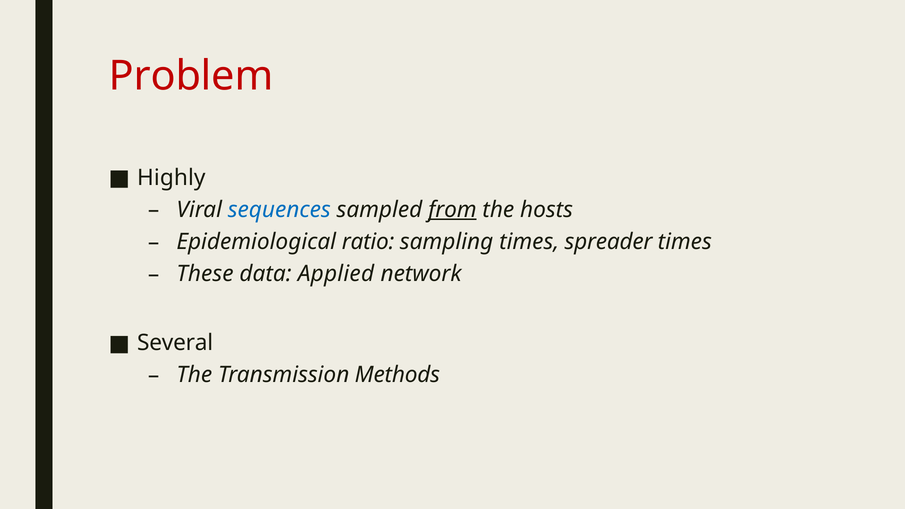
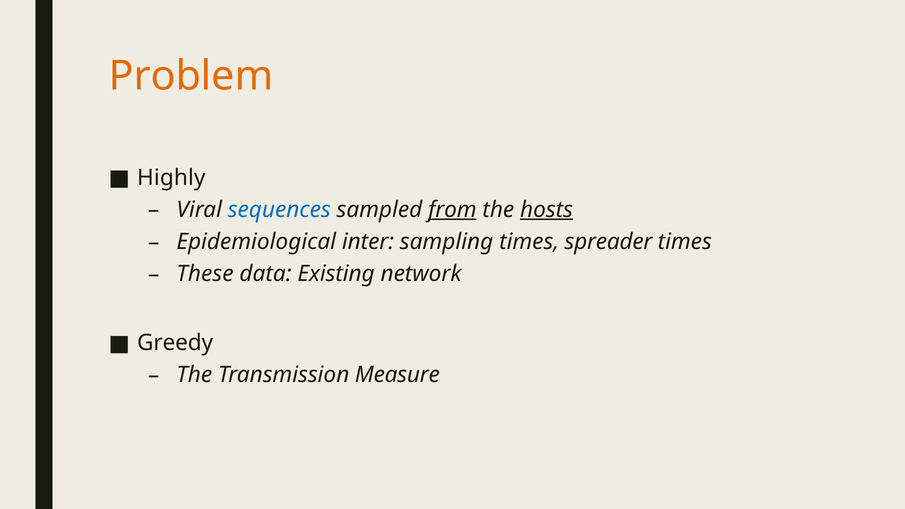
Problem colour: red -> orange
hosts underline: none -> present
ratio: ratio -> inter
Applied: Applied -> Existing
Several: Several -> Greedy
Methods: Methods -> Measure
